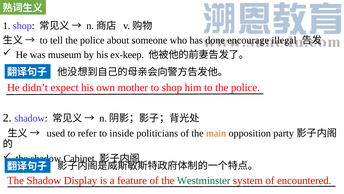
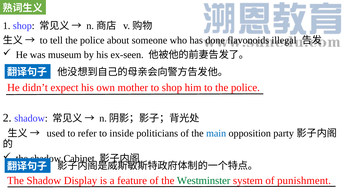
encourage: encourage -> flavonoids
ex-keep: ex-keep -> ex-seen
main colour: orange -> blue
encountered: encountered -> punishment
